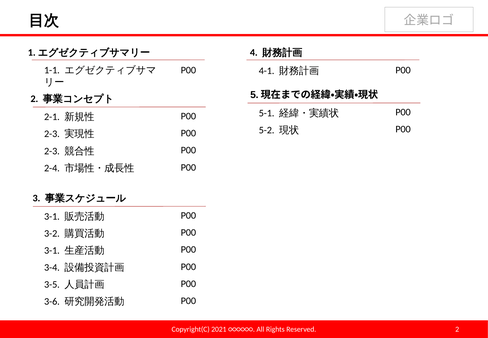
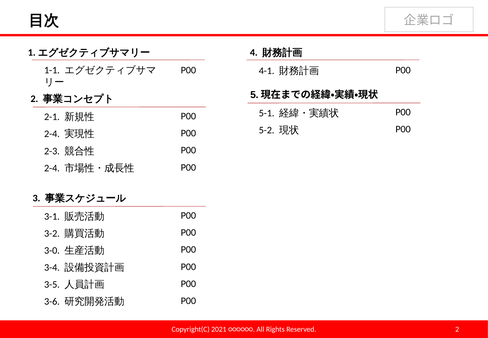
2-3 at (52, 134): 2-3 -> 2-4
3-1 at (52, 250): 3-1 -> 3-0
